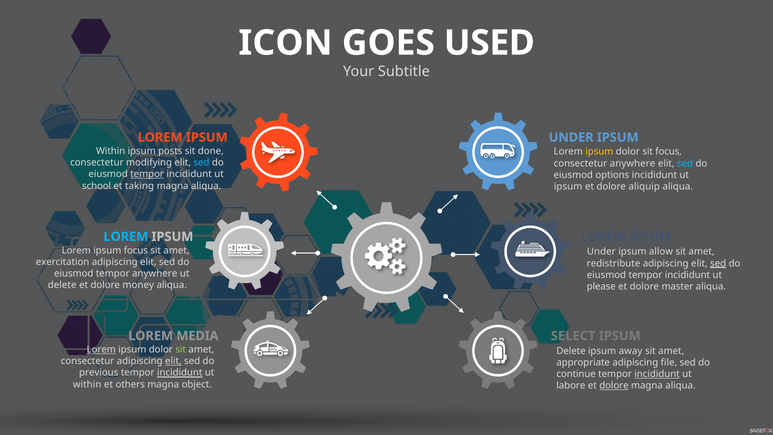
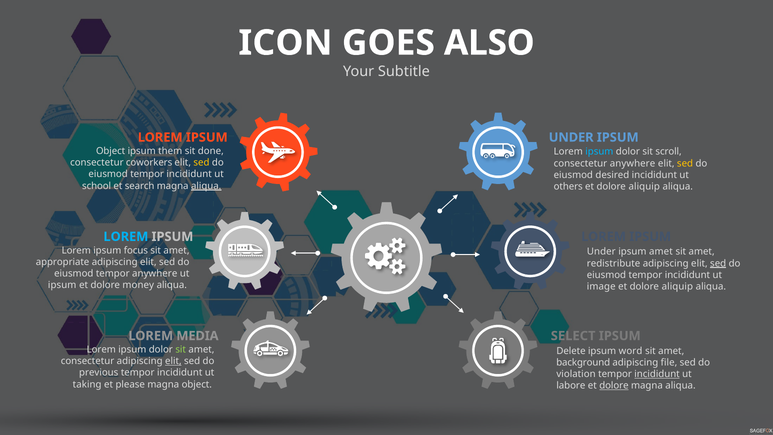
USED: USED -> ALSO
Within at (111, 151): Within -> Object
posts: posts -> them
ipsum at (599, 152) colour: yellow -> light blue
sit focus: focus -> scroll
modifying: modifying -> coworkers
sed at (201, 163) colour: light blue -> yellow
sed at (685, 163) colour: light blue -> yellow
tempor at (147, 174) underline: present -> none
options: options -> desired
taking: taking -> search
aliqua at (206, 186) underline: none -> present
ipsum at (568, 186): ipsum -> others
ipsum allow: allow -> amet
exercitation: exercitation -> appropriate
delete at (62, 285): delete -> ipsum
please: please -> image
master at (677, 286): master -> aliquip
Lorem at (101, 349) underline: present -> none
away: away -> word
appropriate: appropriate -> background
incididunt at (180, 373) underline: present -> none
continue: continue -> violation
within at (87, 384): within -> taking
others: others -> please
